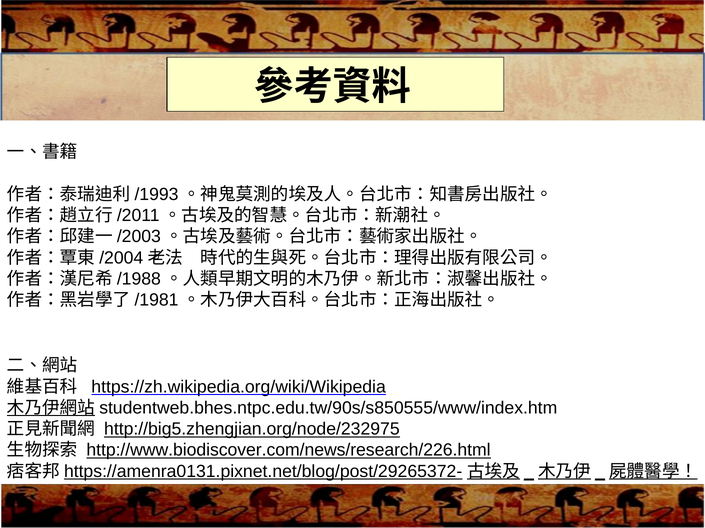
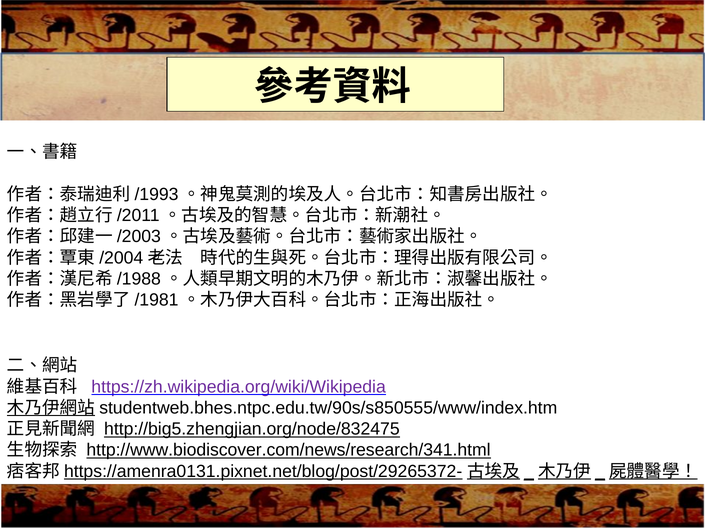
https://zh.wikipedia.org/wiki/Wikipedia colour: black -> purple
http://big5.zhengjian.org/node/232975: http://big5.zhengjian.org/node/232975 -> http://big5.zhengjian.org/node/832475
http://www.biodiscover.com/news/research/226.html: http://www.biodiscover.com/news/research/226.html -> http://www.biodiscover.com/news/research/341.html
